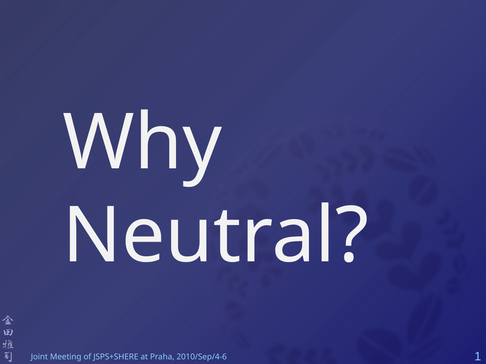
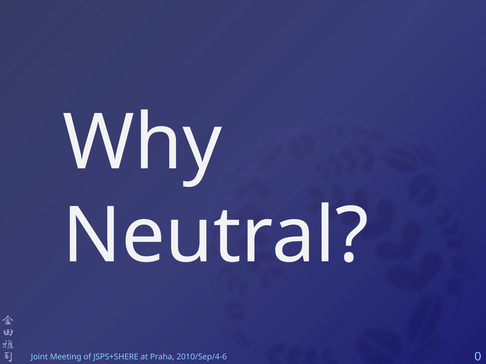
1: 1 -> 0
